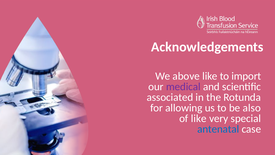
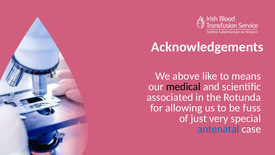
import: import -> means
medical colour: purple -> black
also: also -> fuss
of like: like -> just
